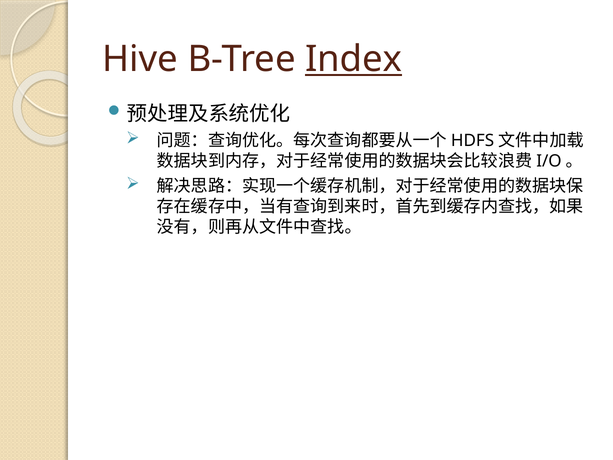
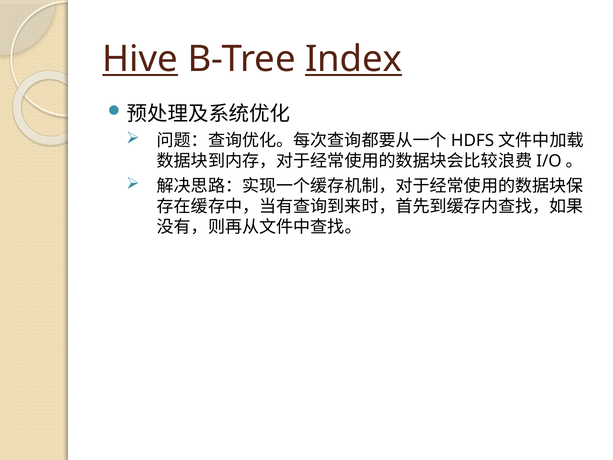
Hive underline: none -> present
